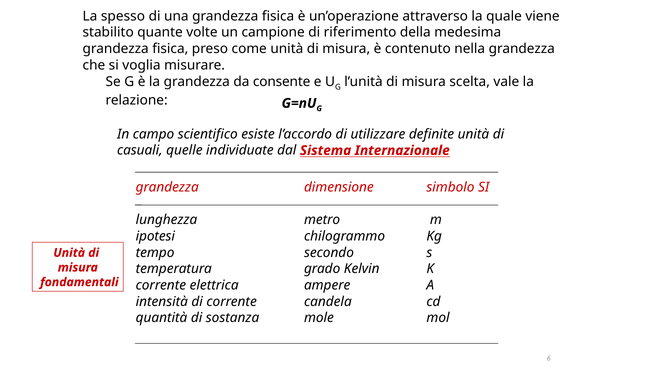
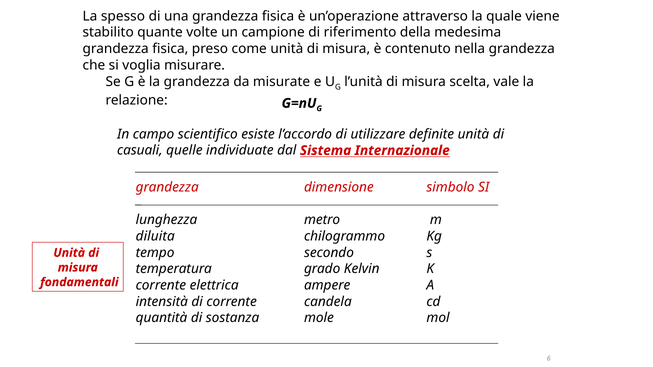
consente: consente -> misurate
ipotesi: ipotesi -> diluita
